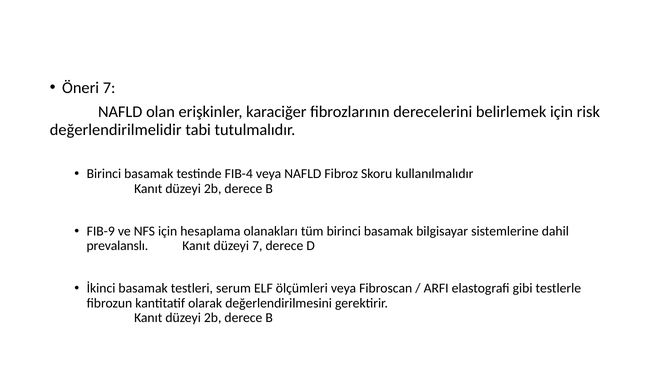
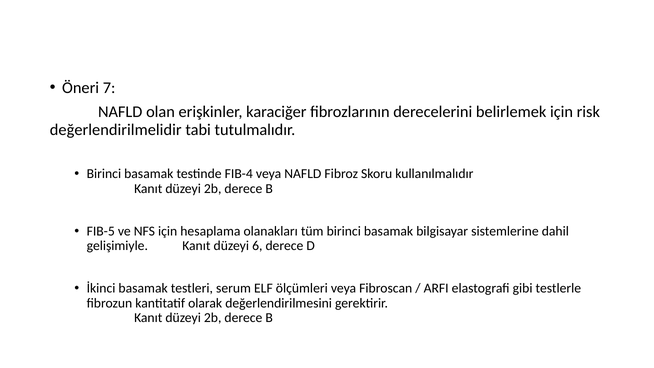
FIB-9: FIB-9 -> FIB-5
prevalanslı: prevalanslı -> gelişimiyle
düzeyi 7: 7 -> 6
